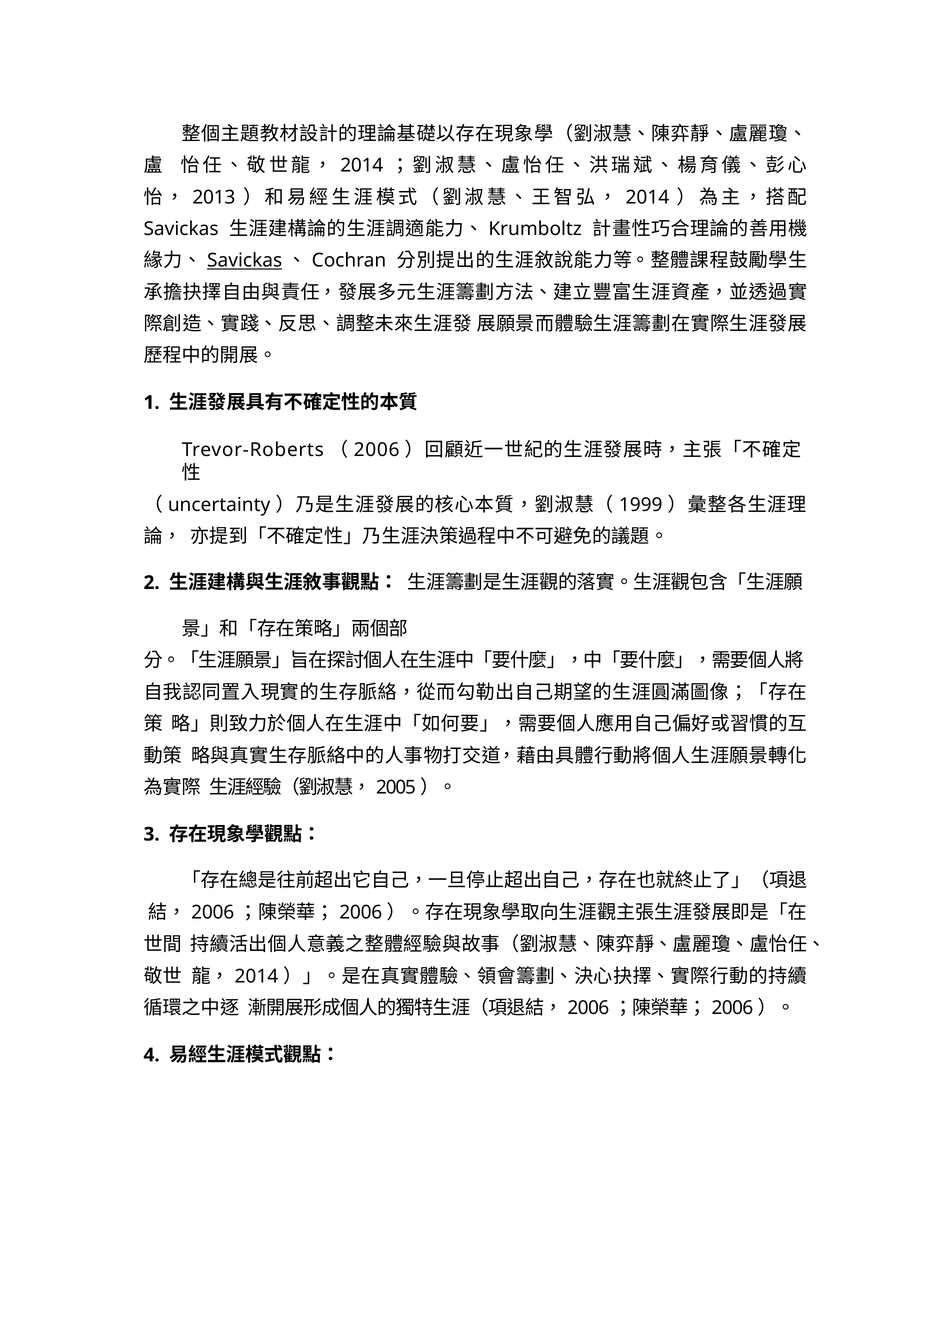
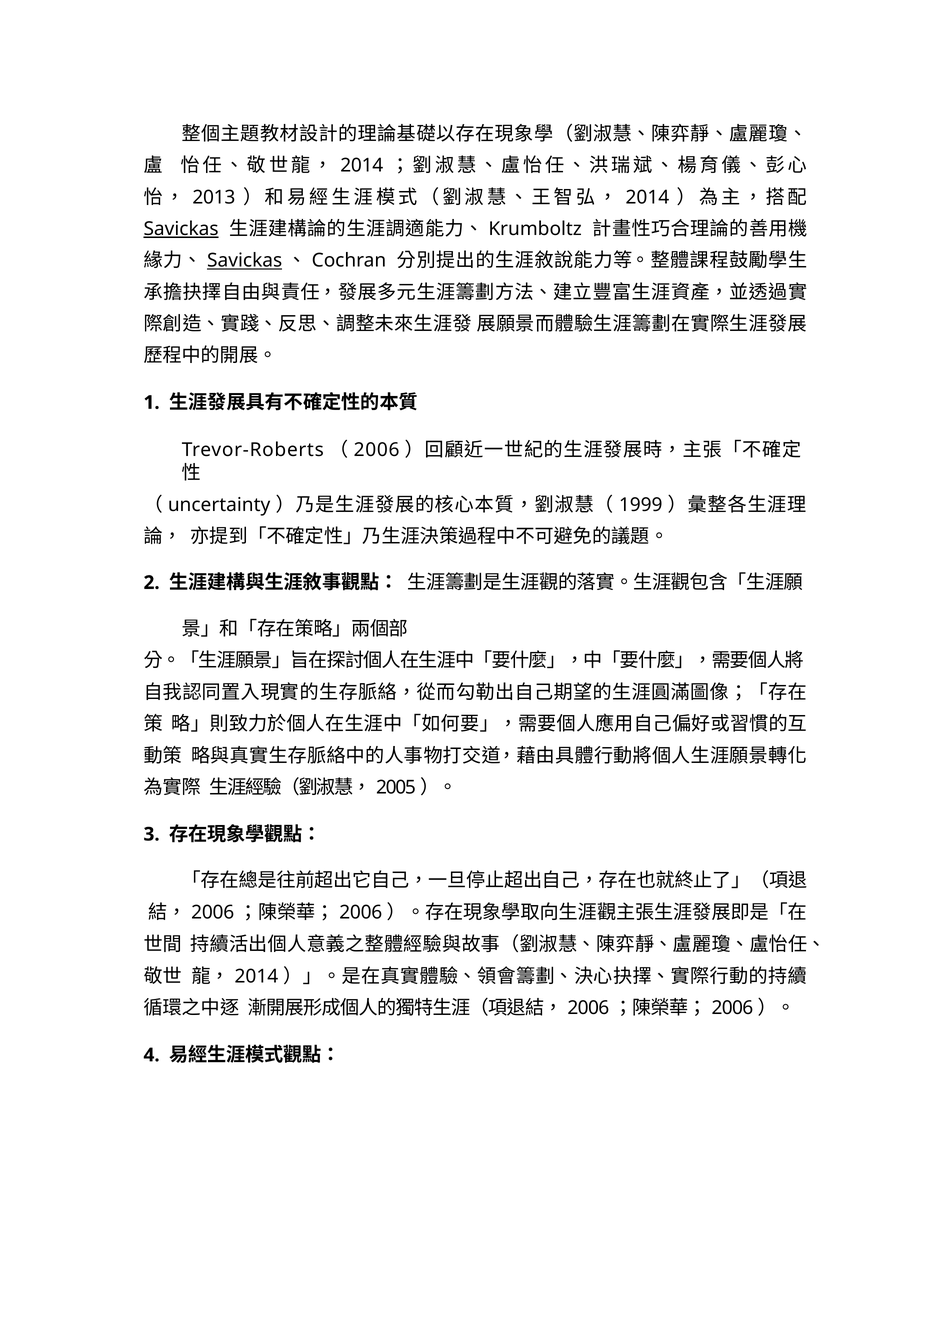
Savickas at (181, 229) underline: none -> present
